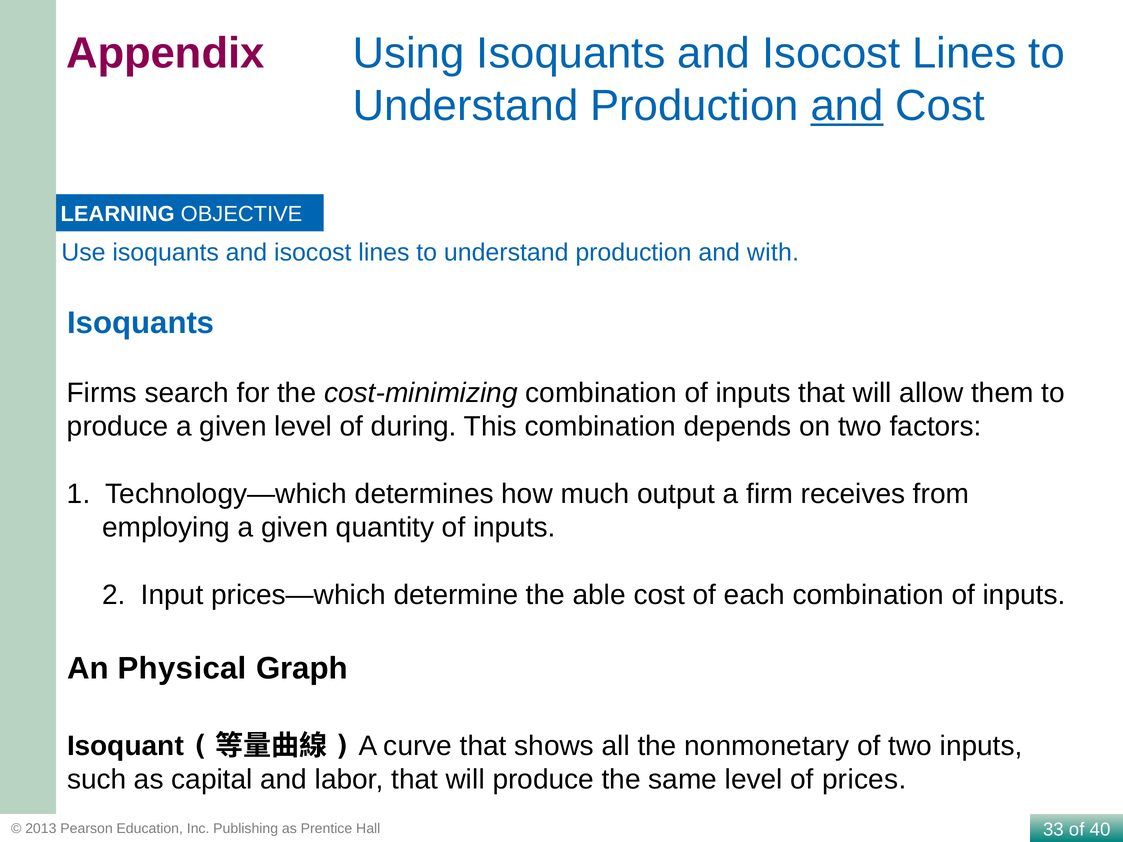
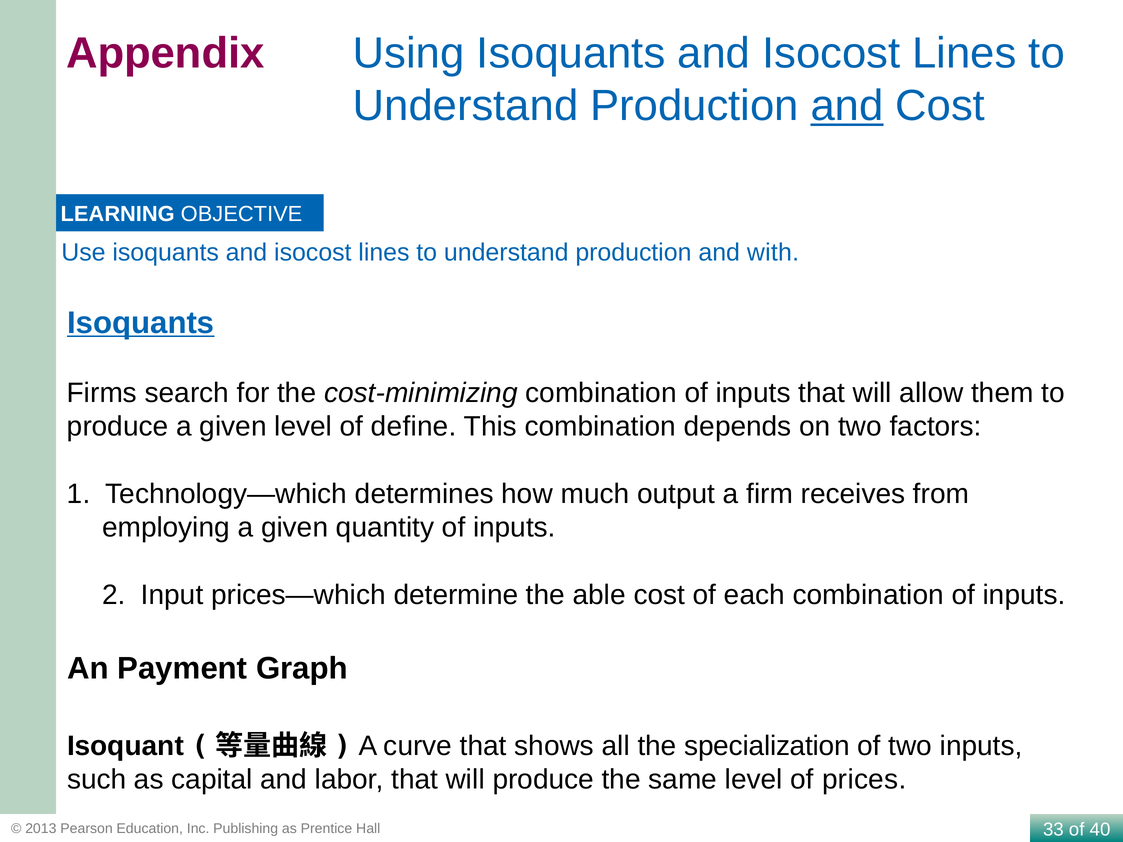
Isoquants at (141, 323) underline: none -> present
during: during -> define
Physical: Physical -> Payment
nonmonetary: nonmonetary -> specialization
